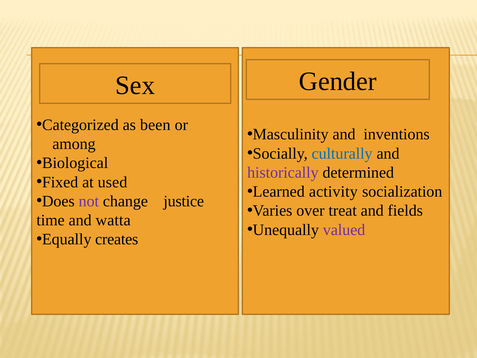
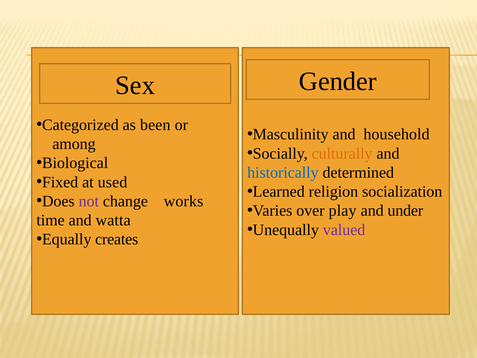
inventions: inventions -> household
culturally colour: blue -> orange
historically colour: purple -> blue
activity: activity -> religion
justice: justice -> works
treat: treat -> play
fields: fields -> under
